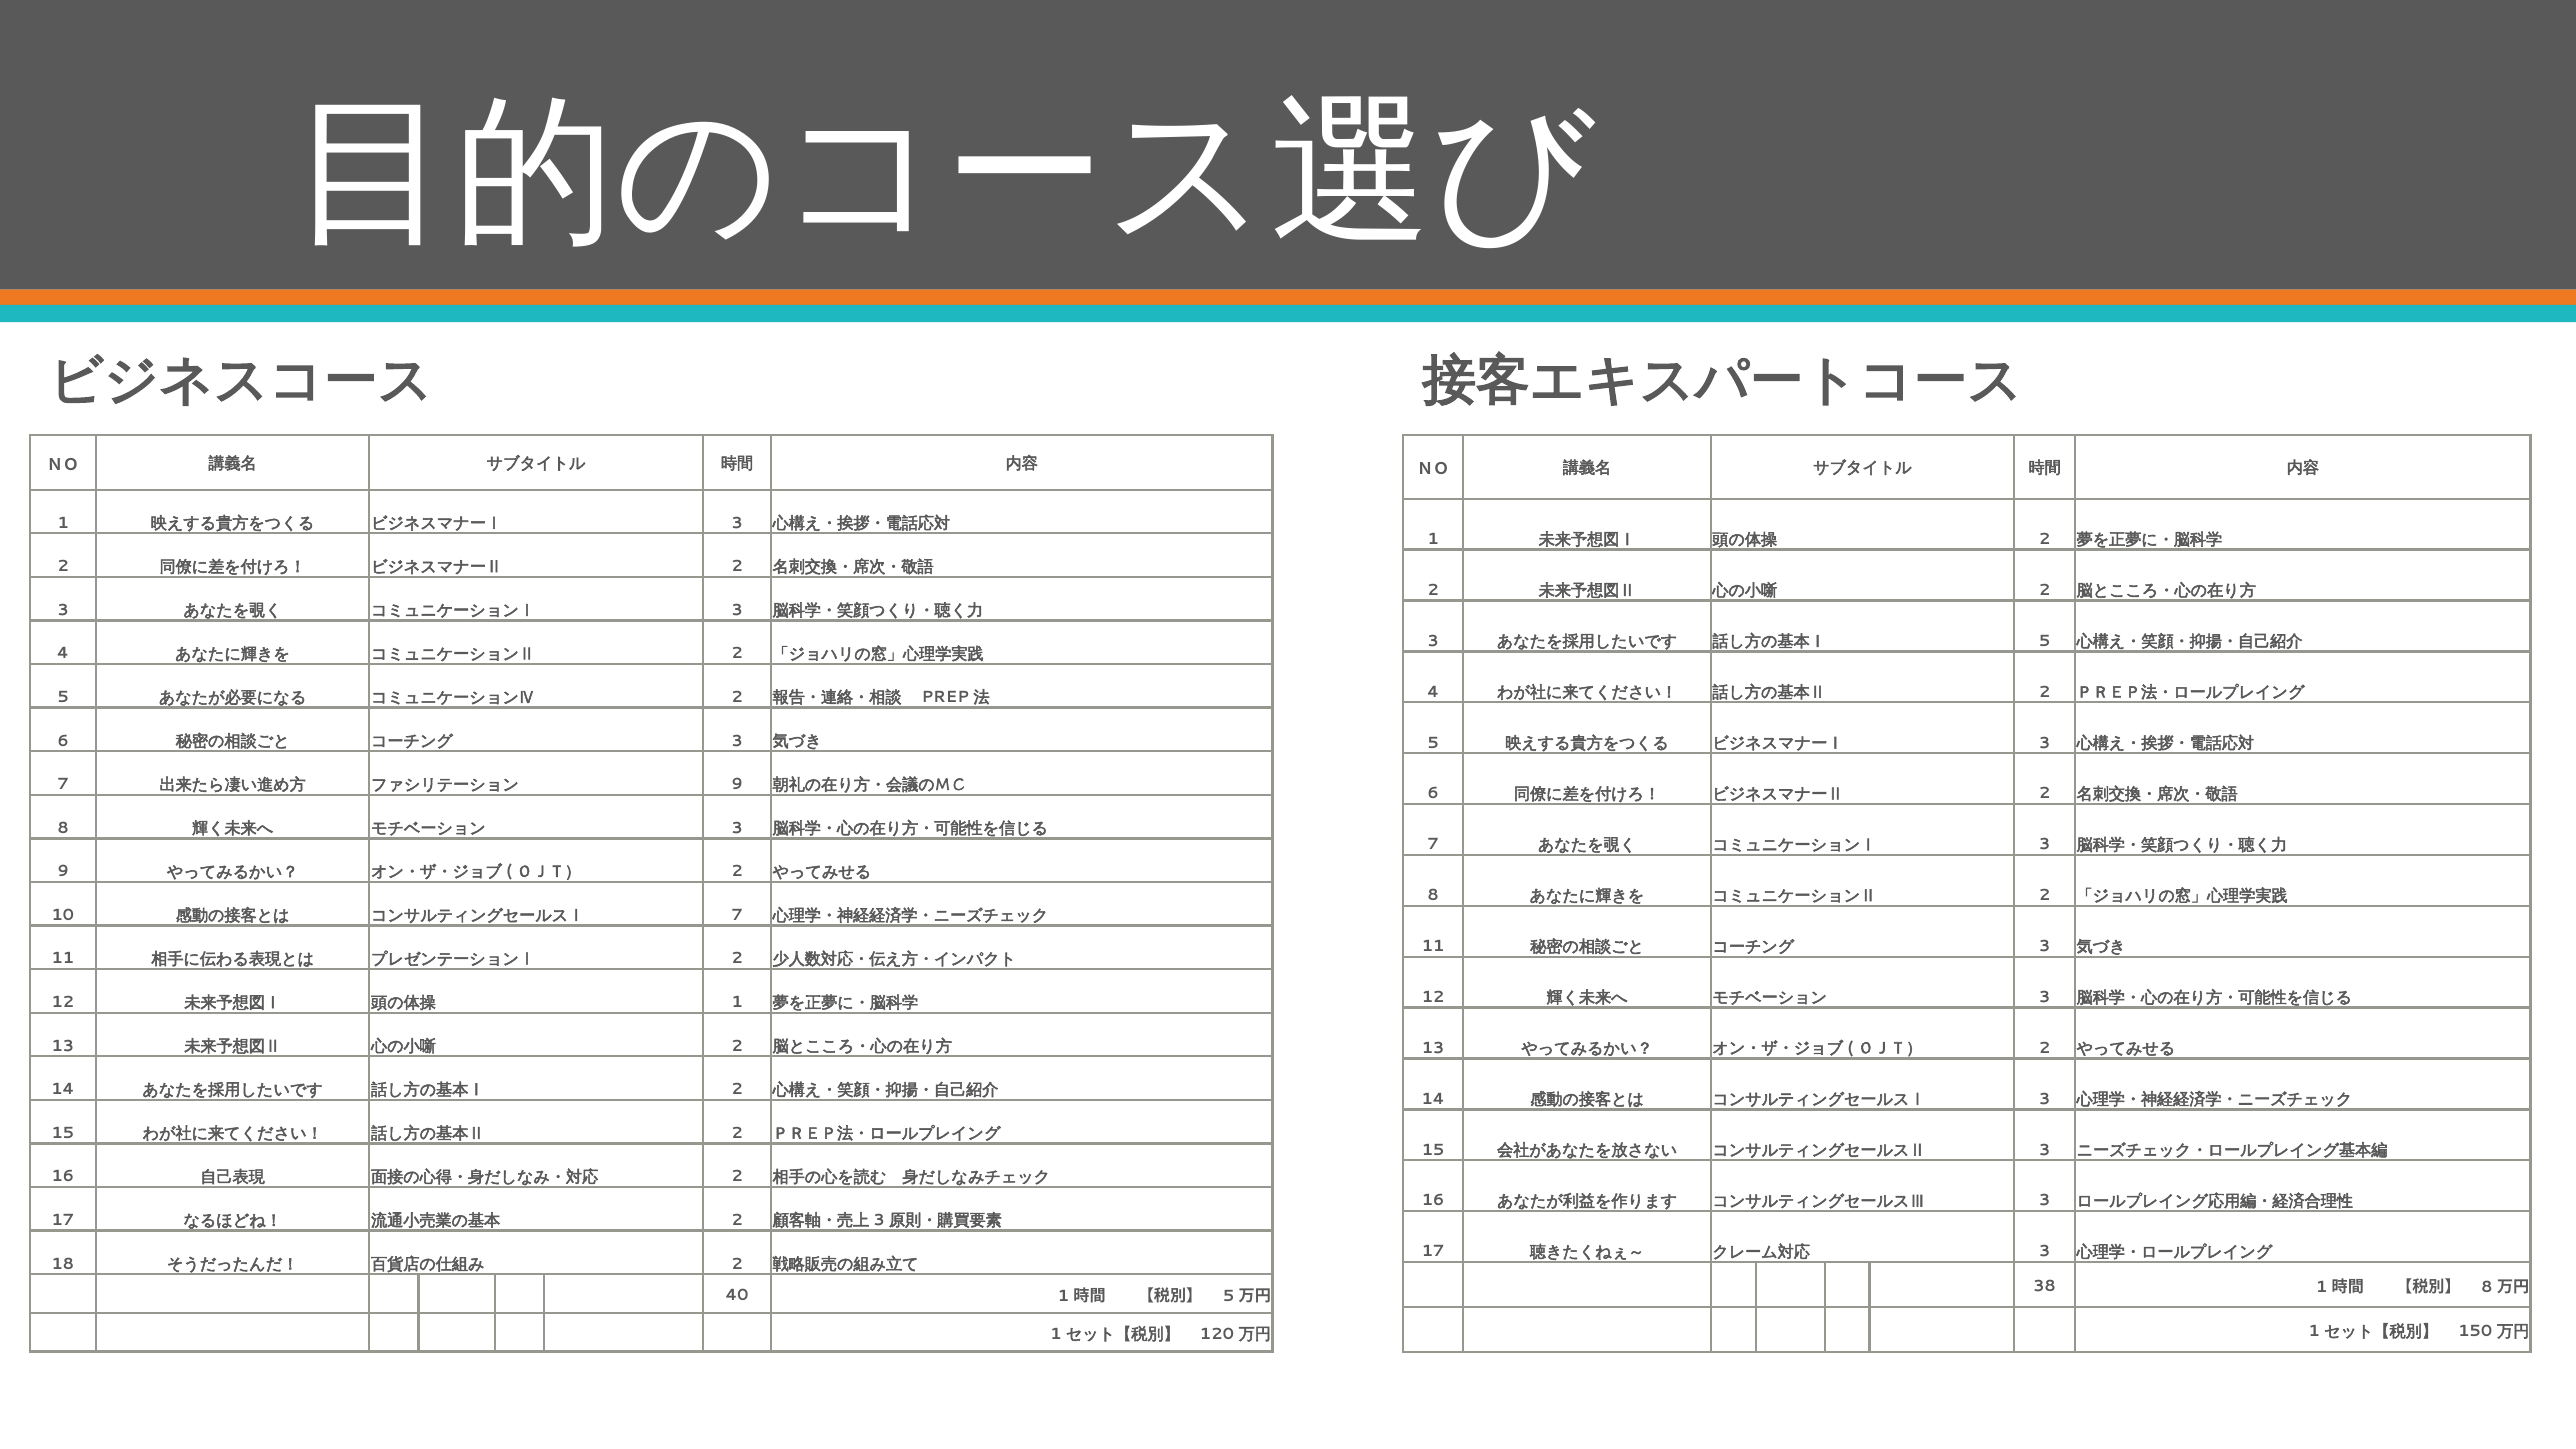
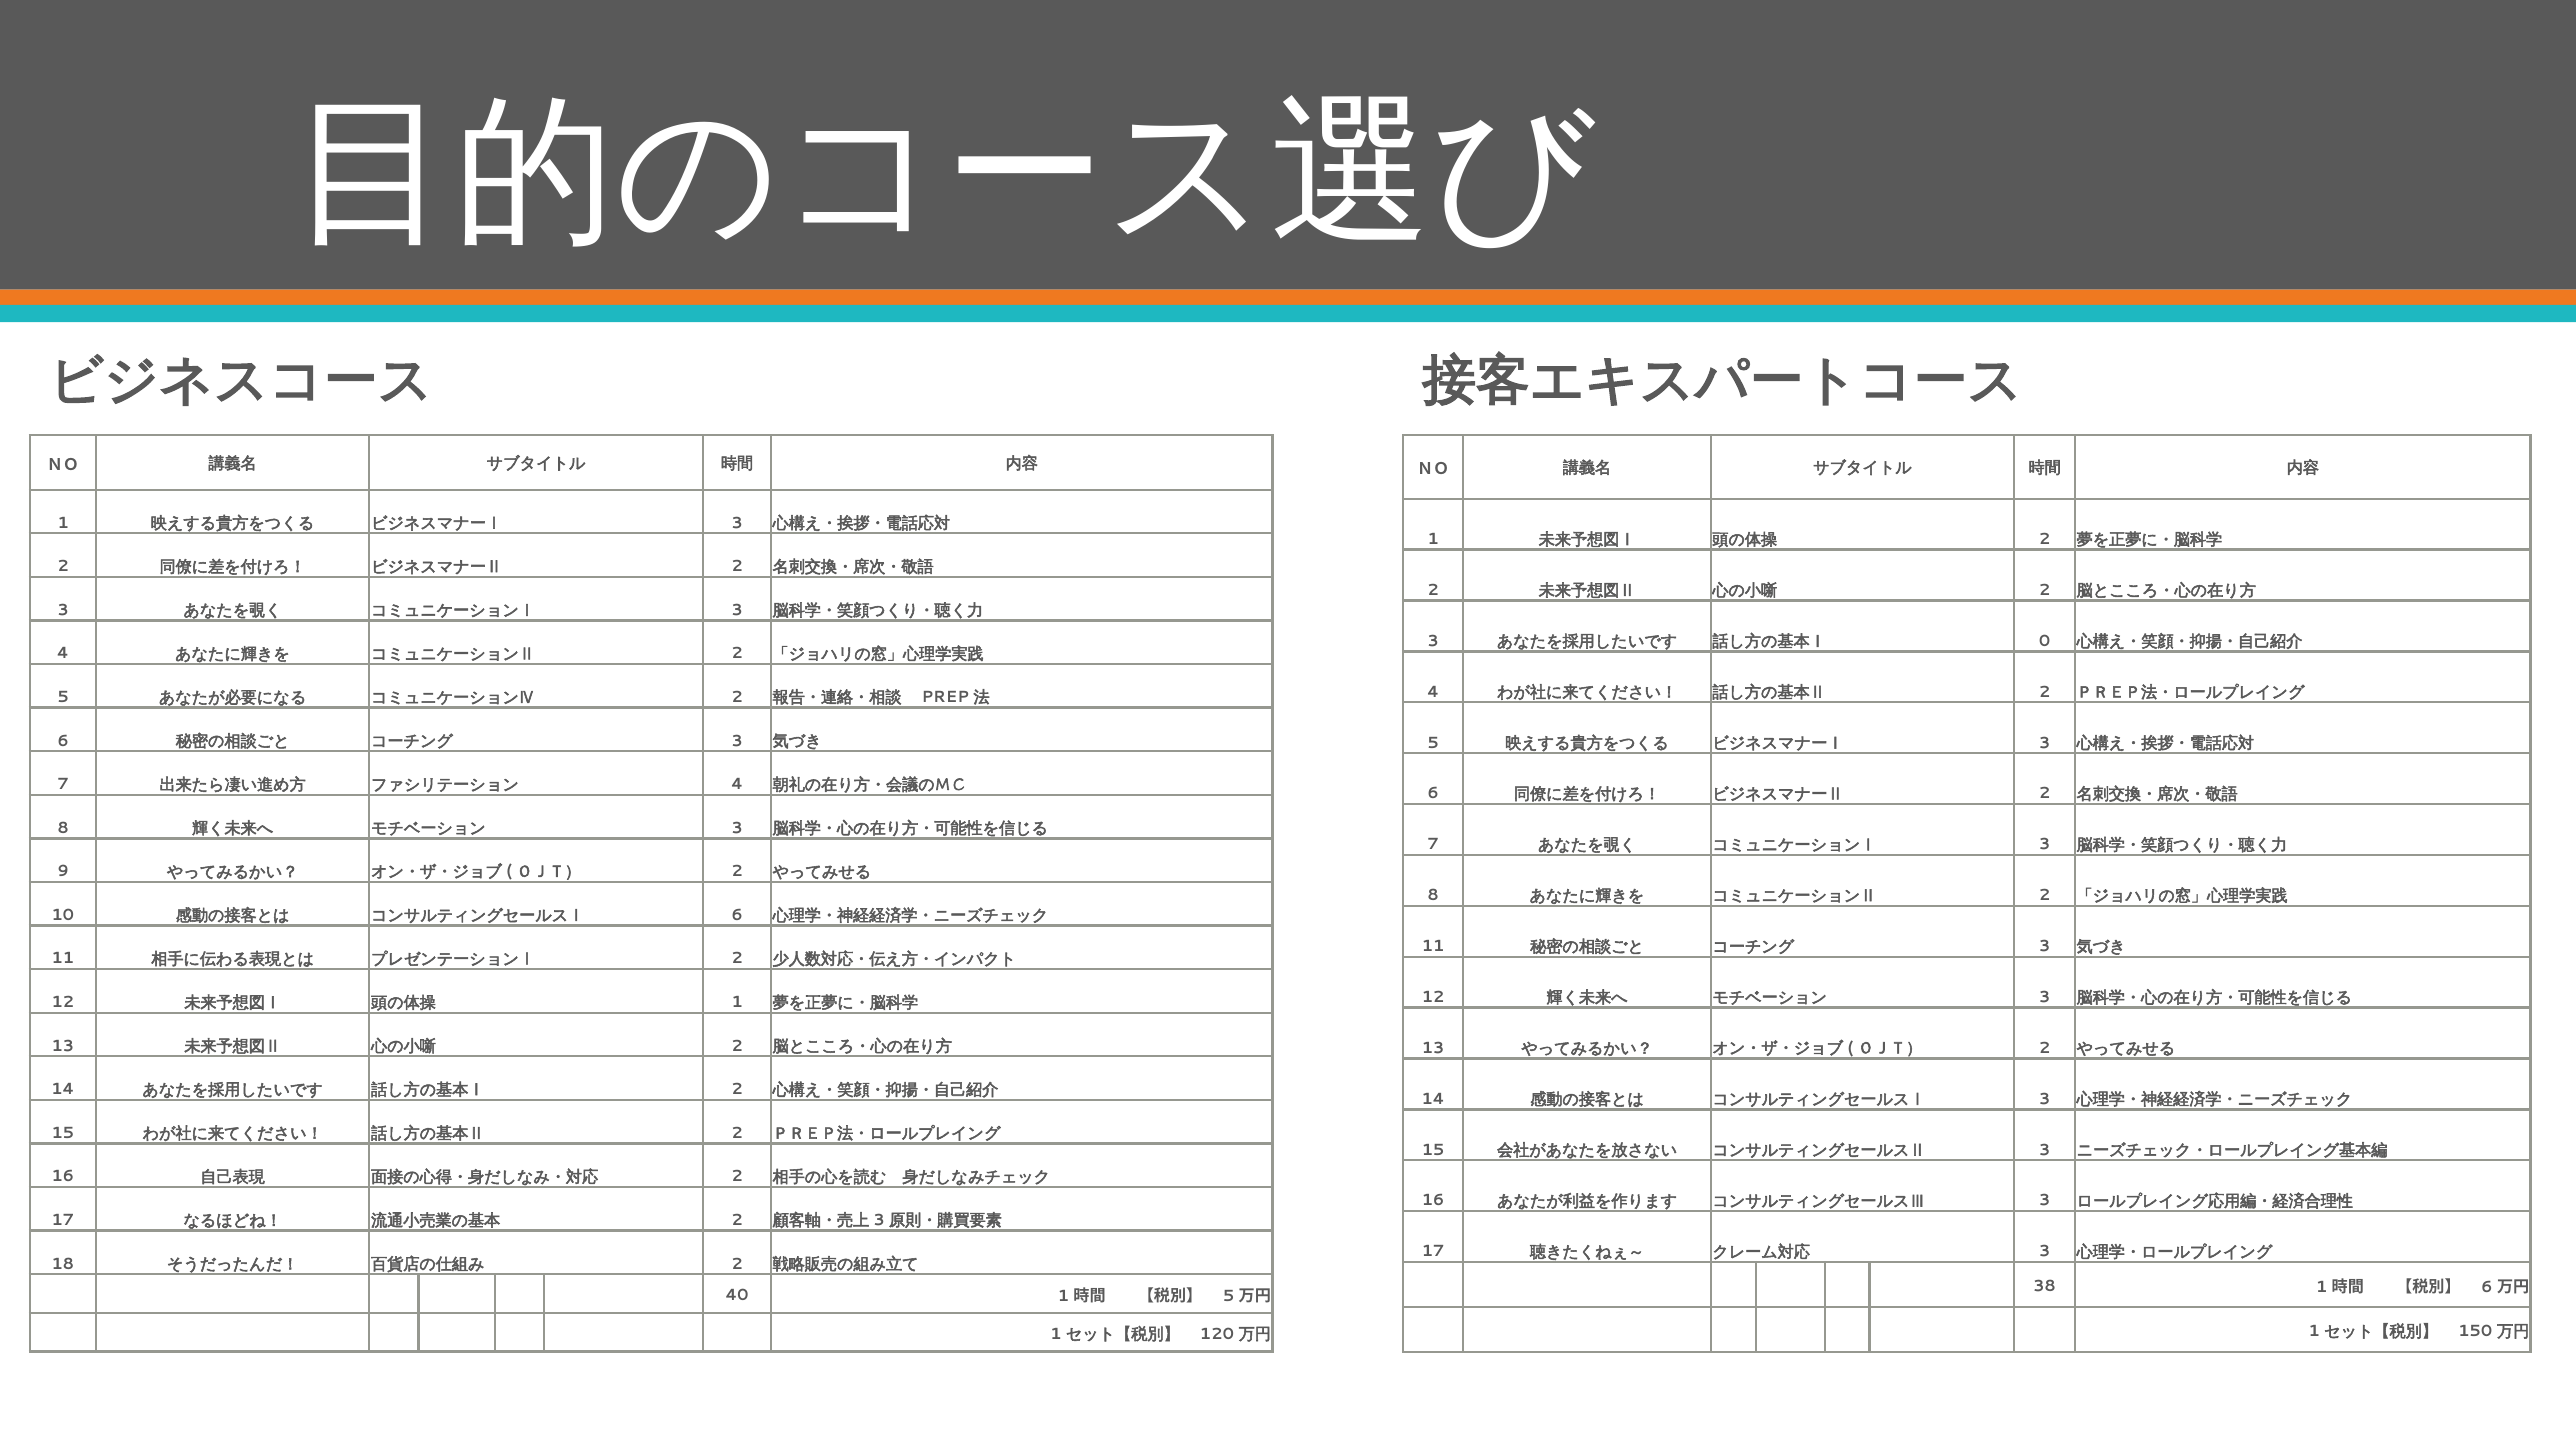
5 at (2045, 641): 5 -> 0
9 at (737, 784): 9 -> 4
7 at (737, 915): 7 -> 6
8 at (2487, 1287): 8 -> 6
